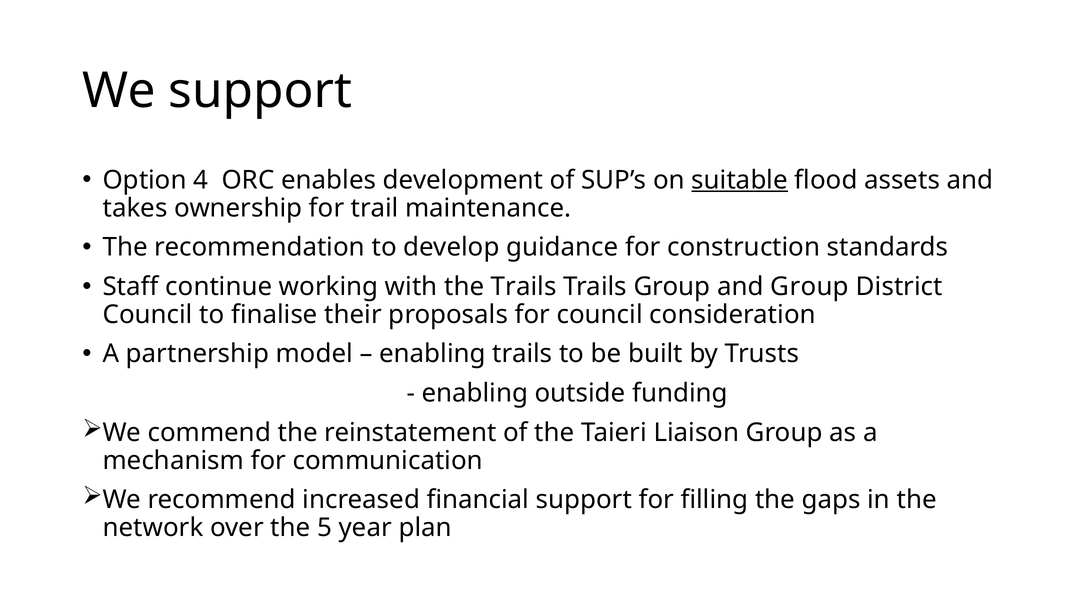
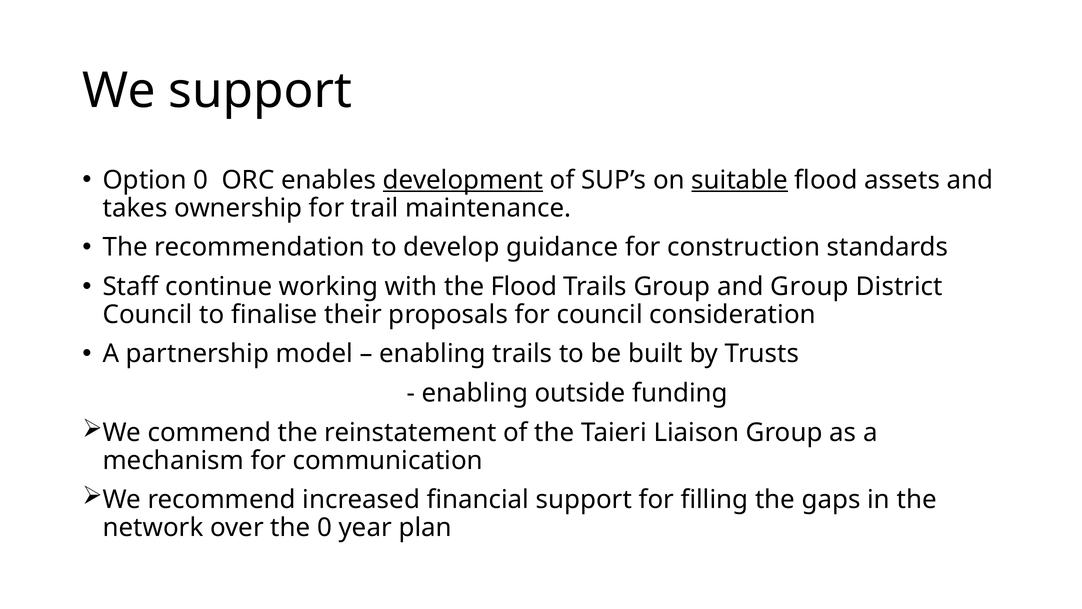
Option 4: 4 -> 0
development underline: none -> present
the Trails: Trails -> Flood
the 5: 5 -> 0
